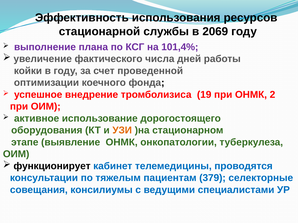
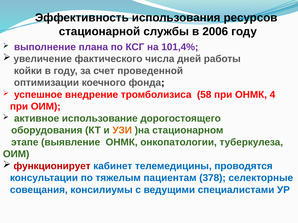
2069: 2069 -> 2006
19: 19 -> 58
2: 2 -> 4
функционирует colour: black -> red
379: 379 -> 378
